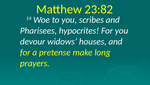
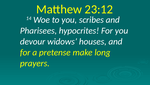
23:82: 23:82 -> 23:12
